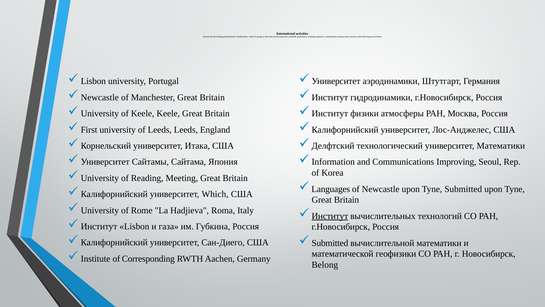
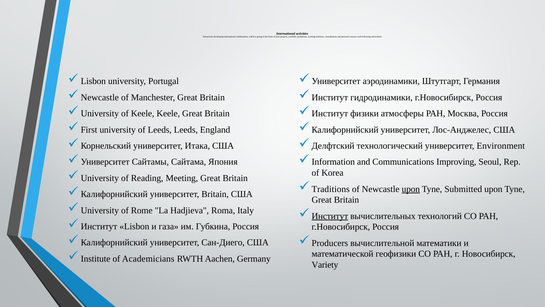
университет Математики: Математики -> Environment
Languages: Languages -> Traditions
upon at (411, 189) underline: none -> present
университет Which: Which -> Britain
Submitted at (330, 243): Submitted -> Producers
Corresponding: Corresponding -> Academicians
Belong: Belong -> Variety
